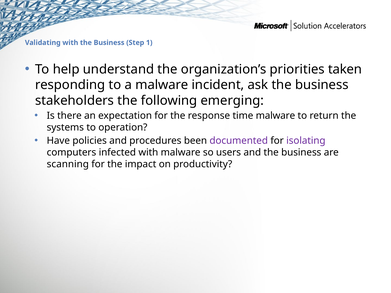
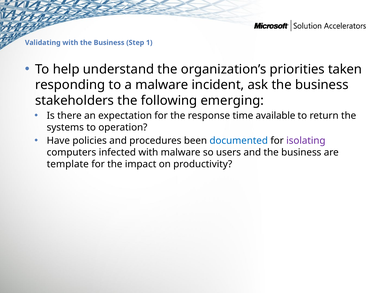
time malware: malware -> available
documented colour: purple -> blue
scanning: scanning -> template
